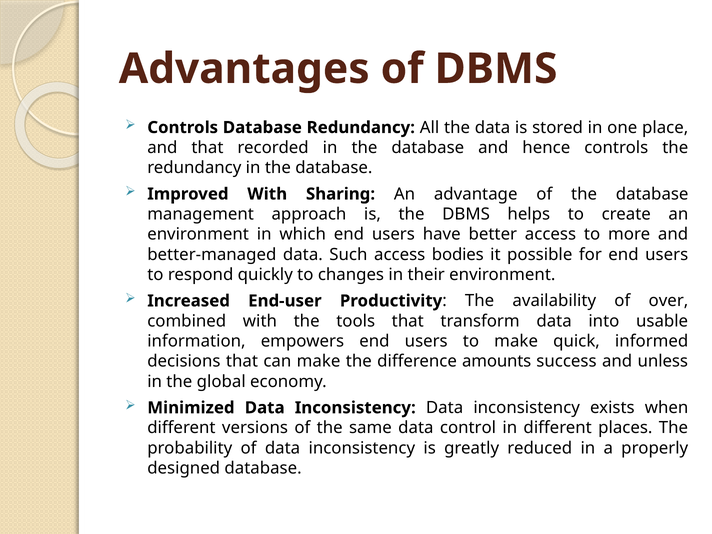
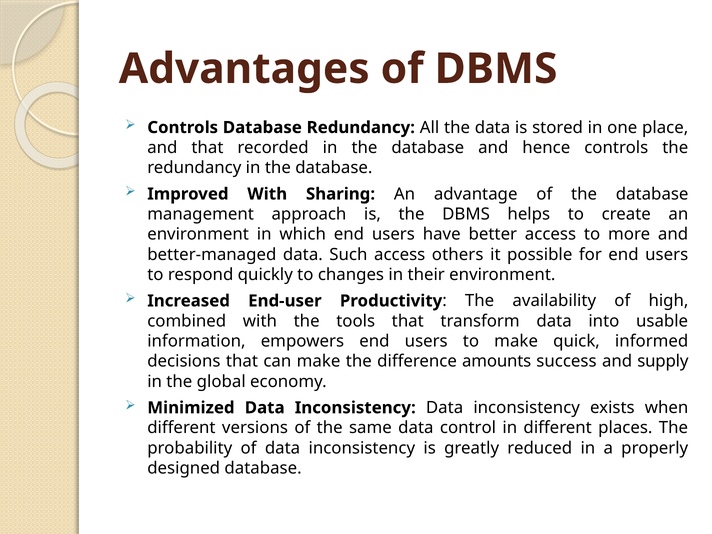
bodies: bodies -> others
over: over -> high
unless: unless -> supply
